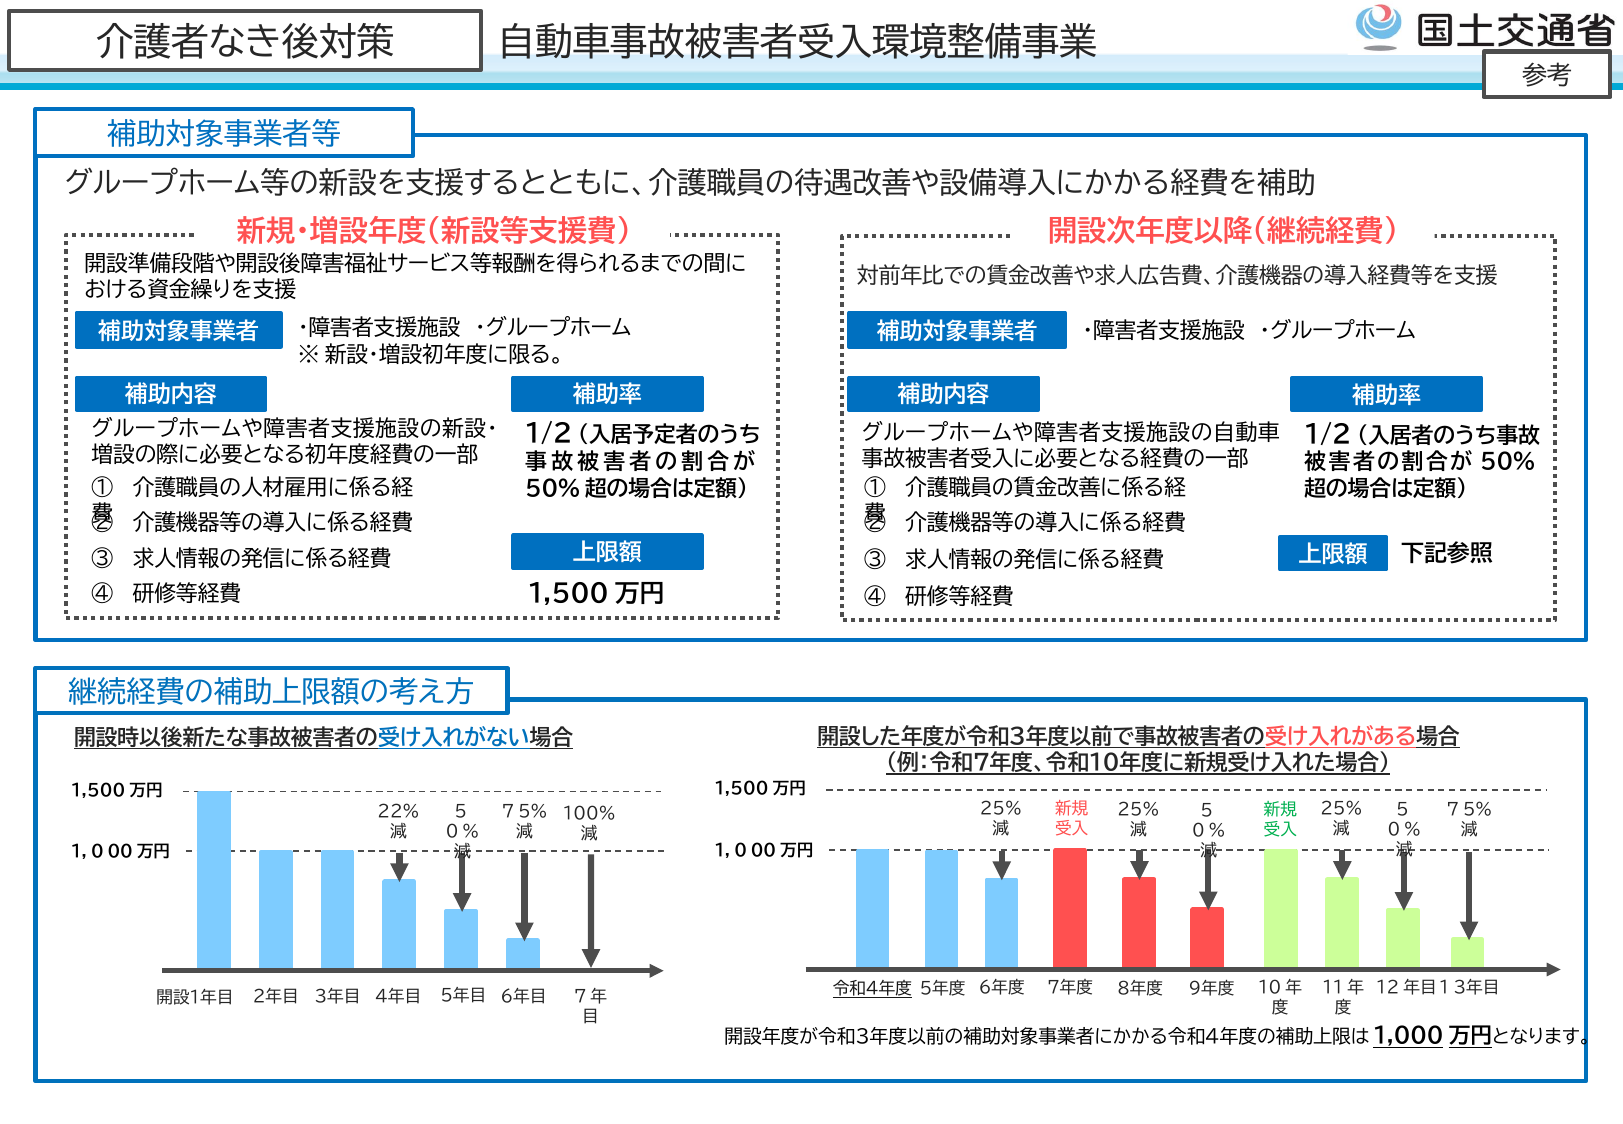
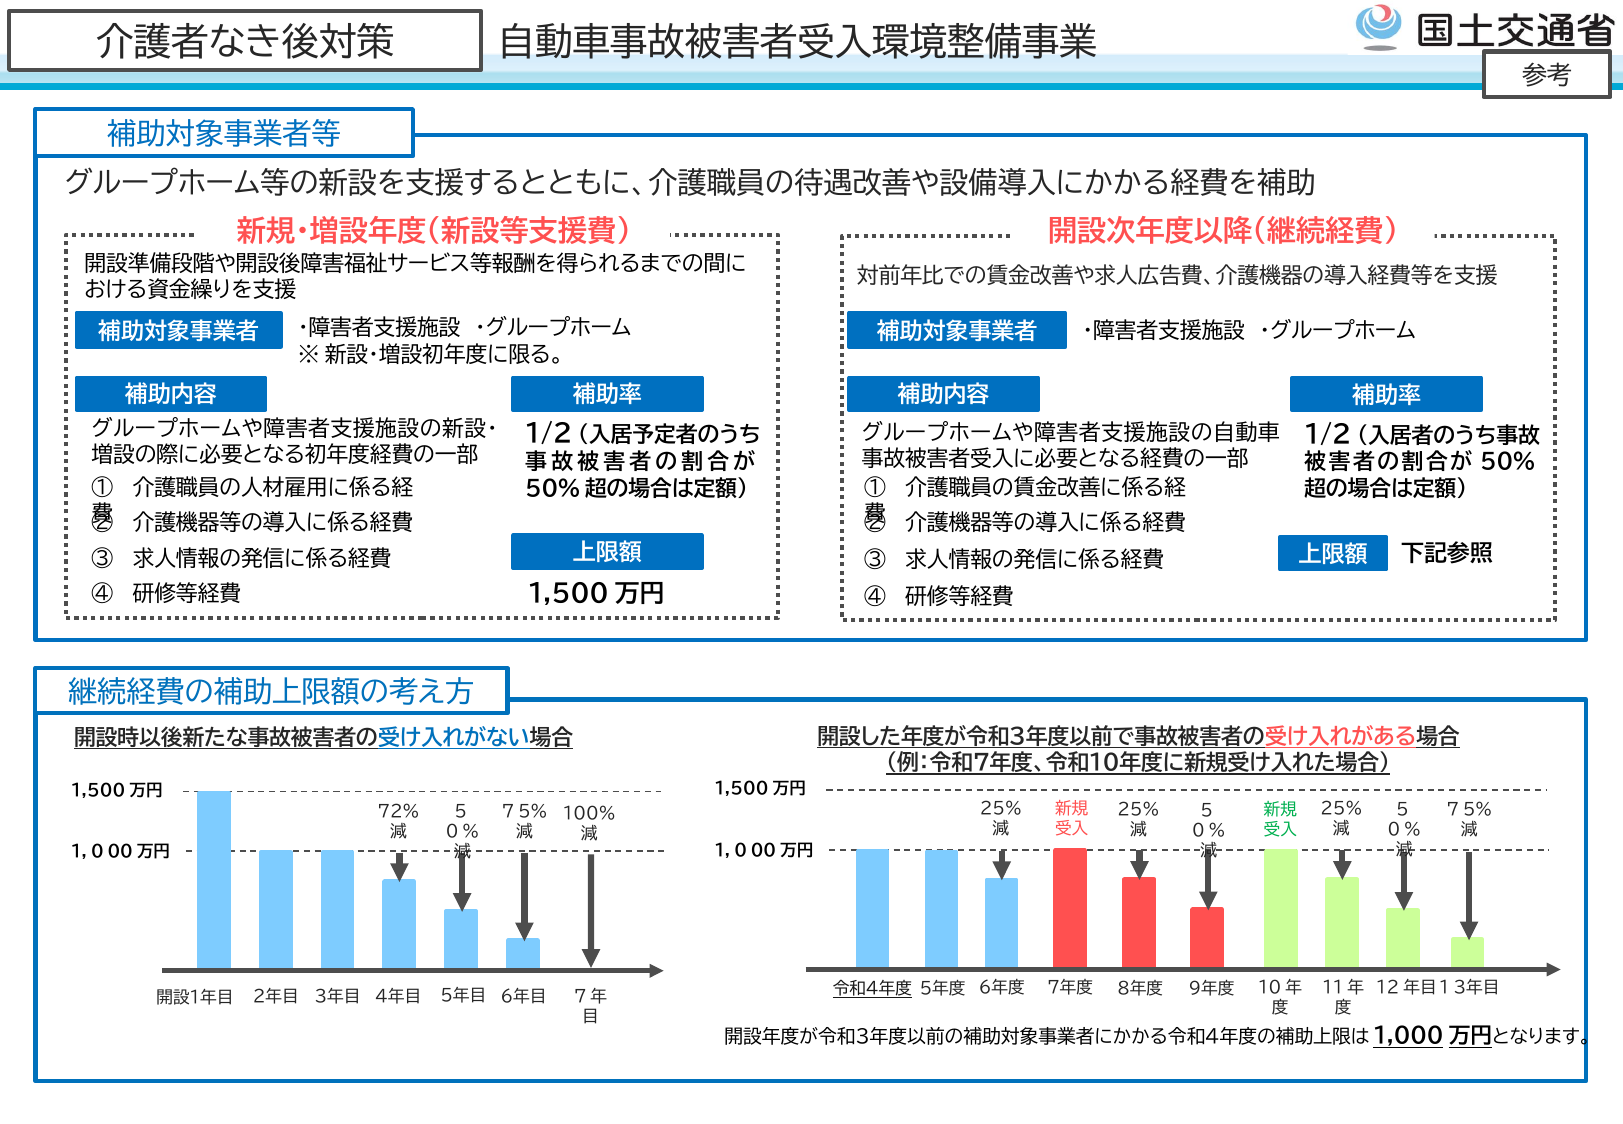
22%: 22% -> 72%
